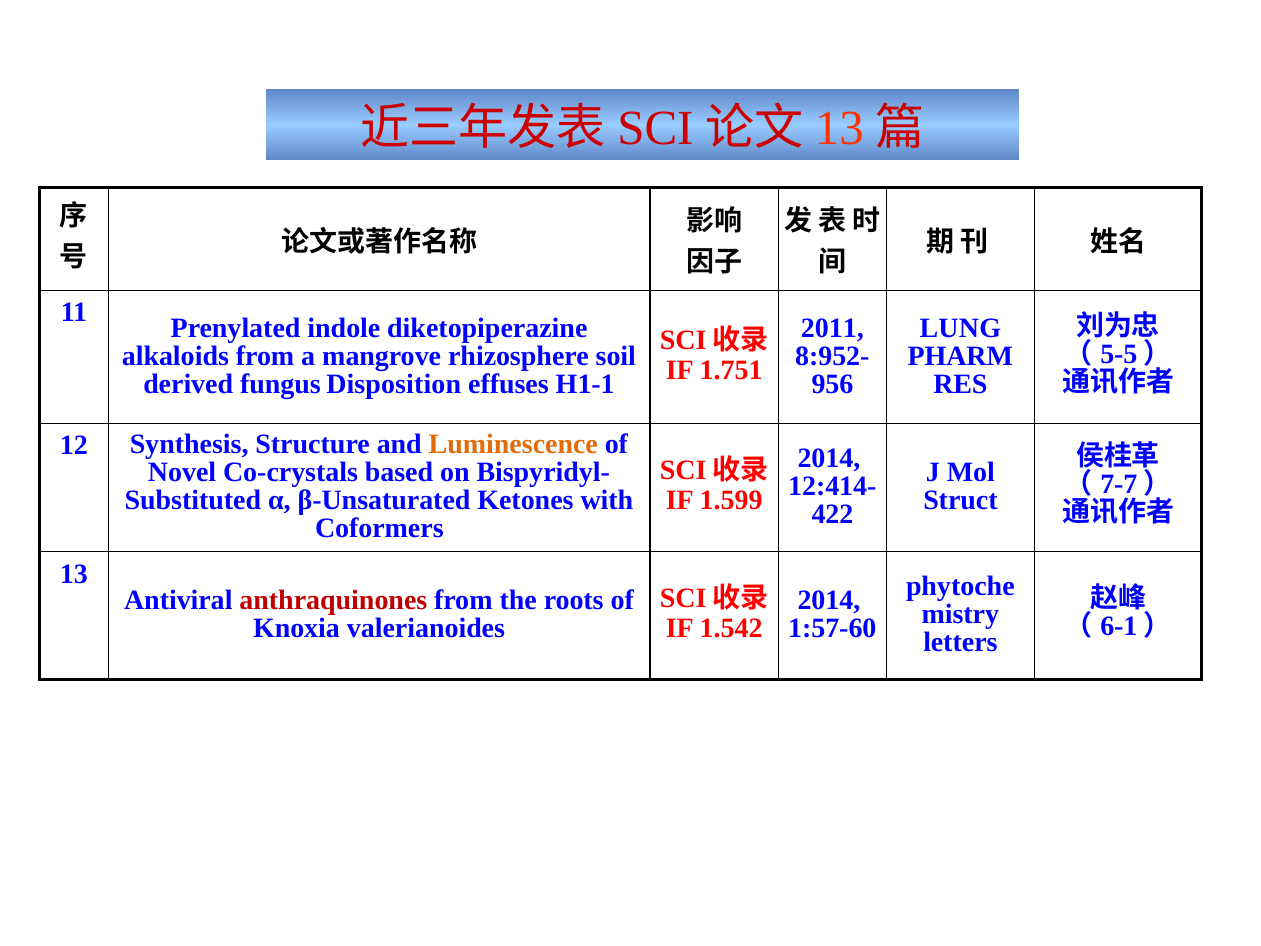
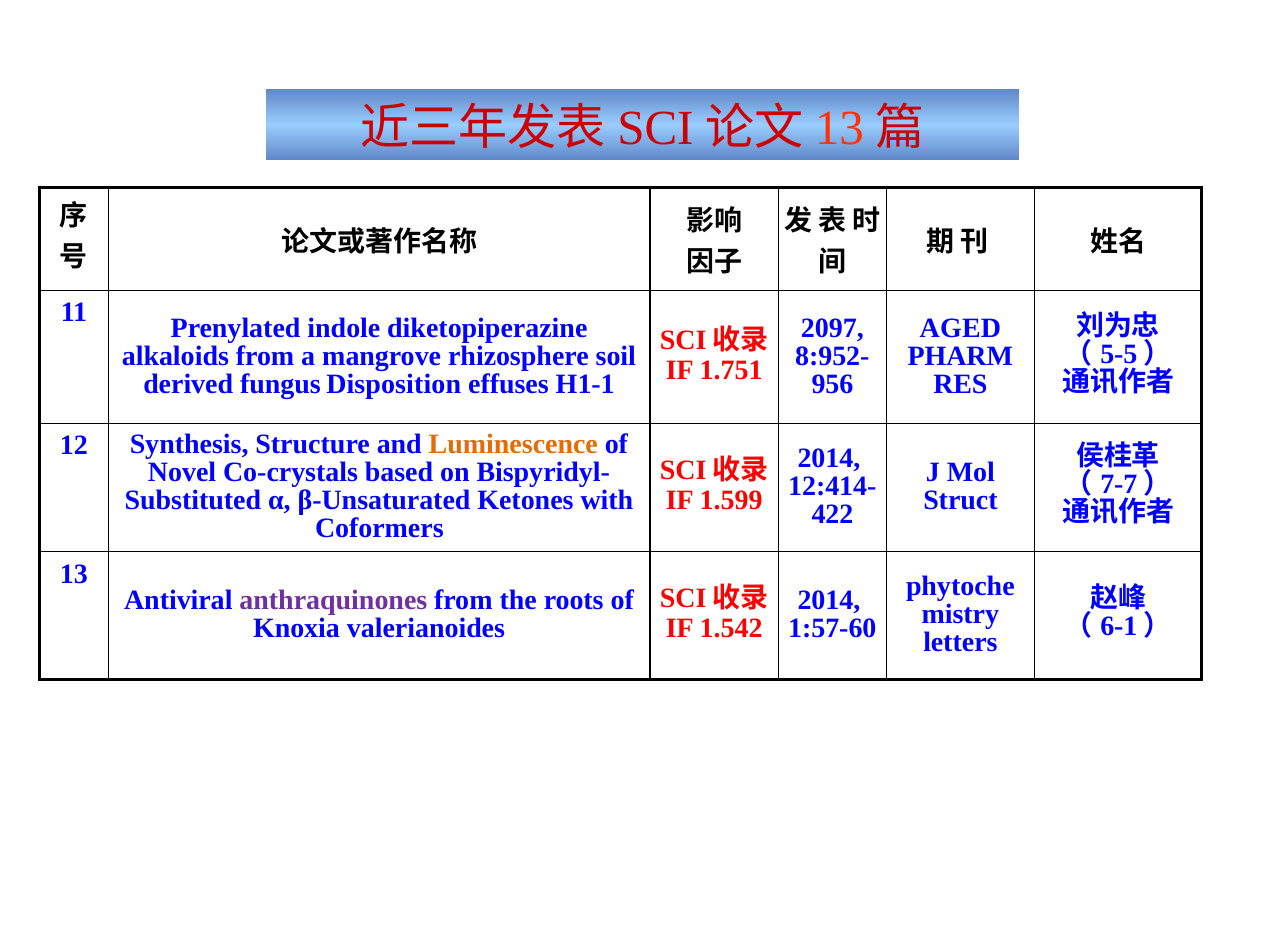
2011: 2011 -> 2097
LUNG: LUNG -> AGED
anthraquinones colour: red -> purple
